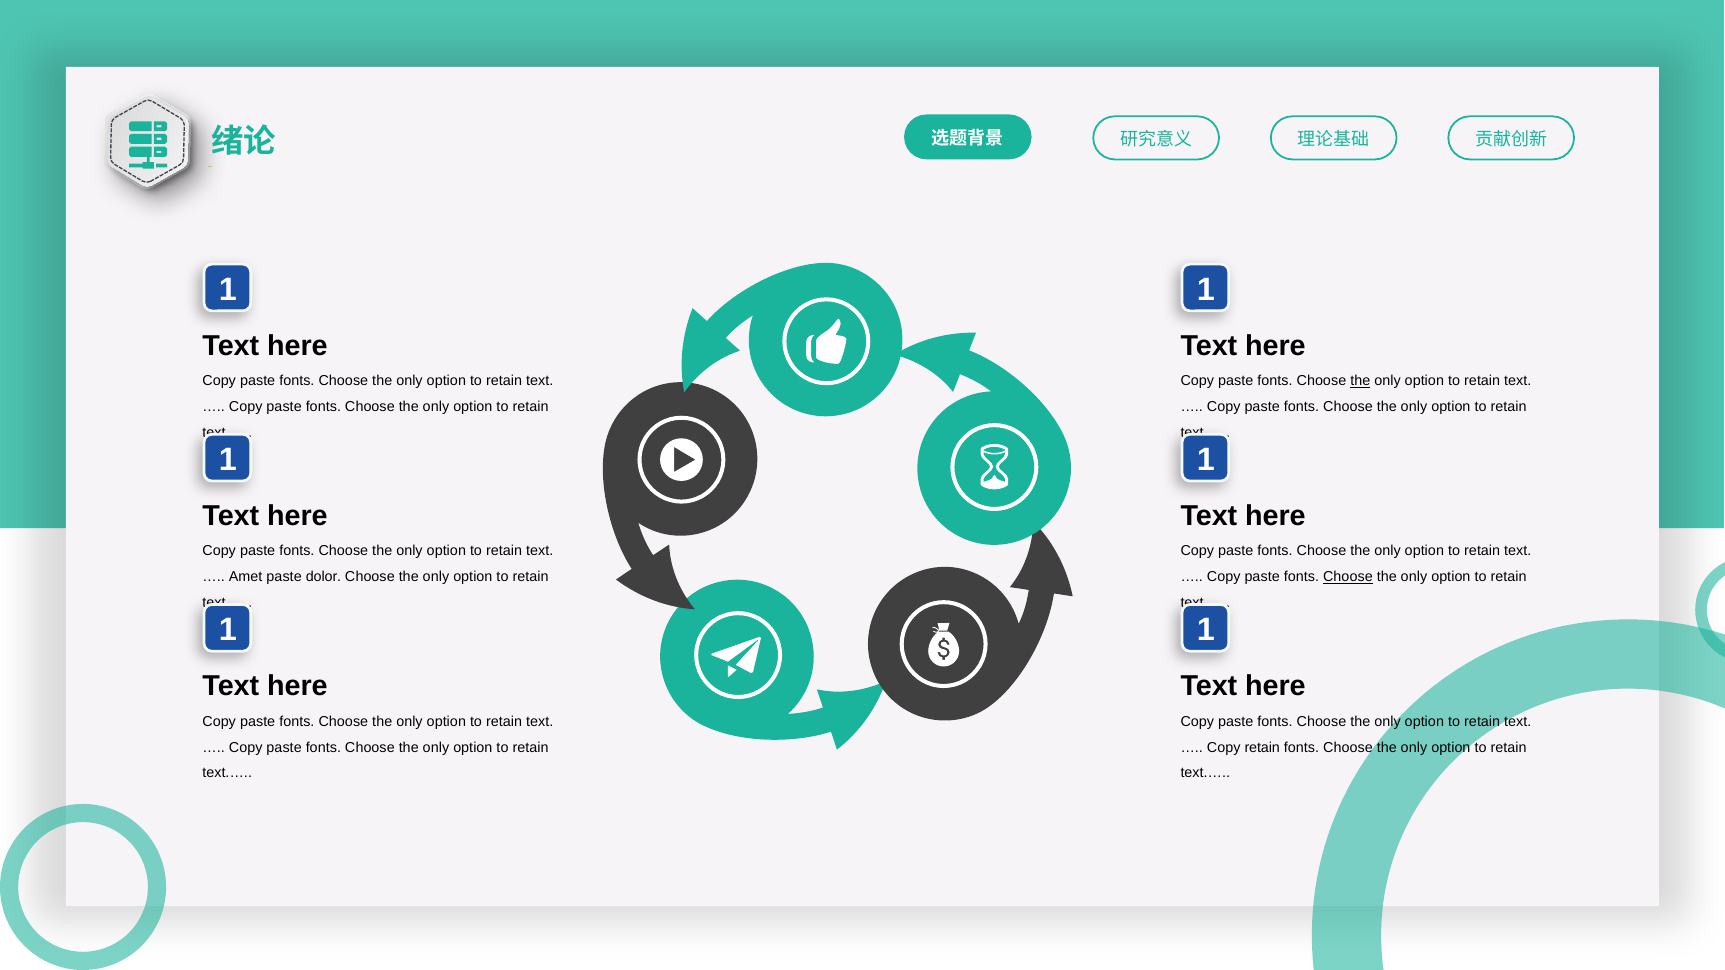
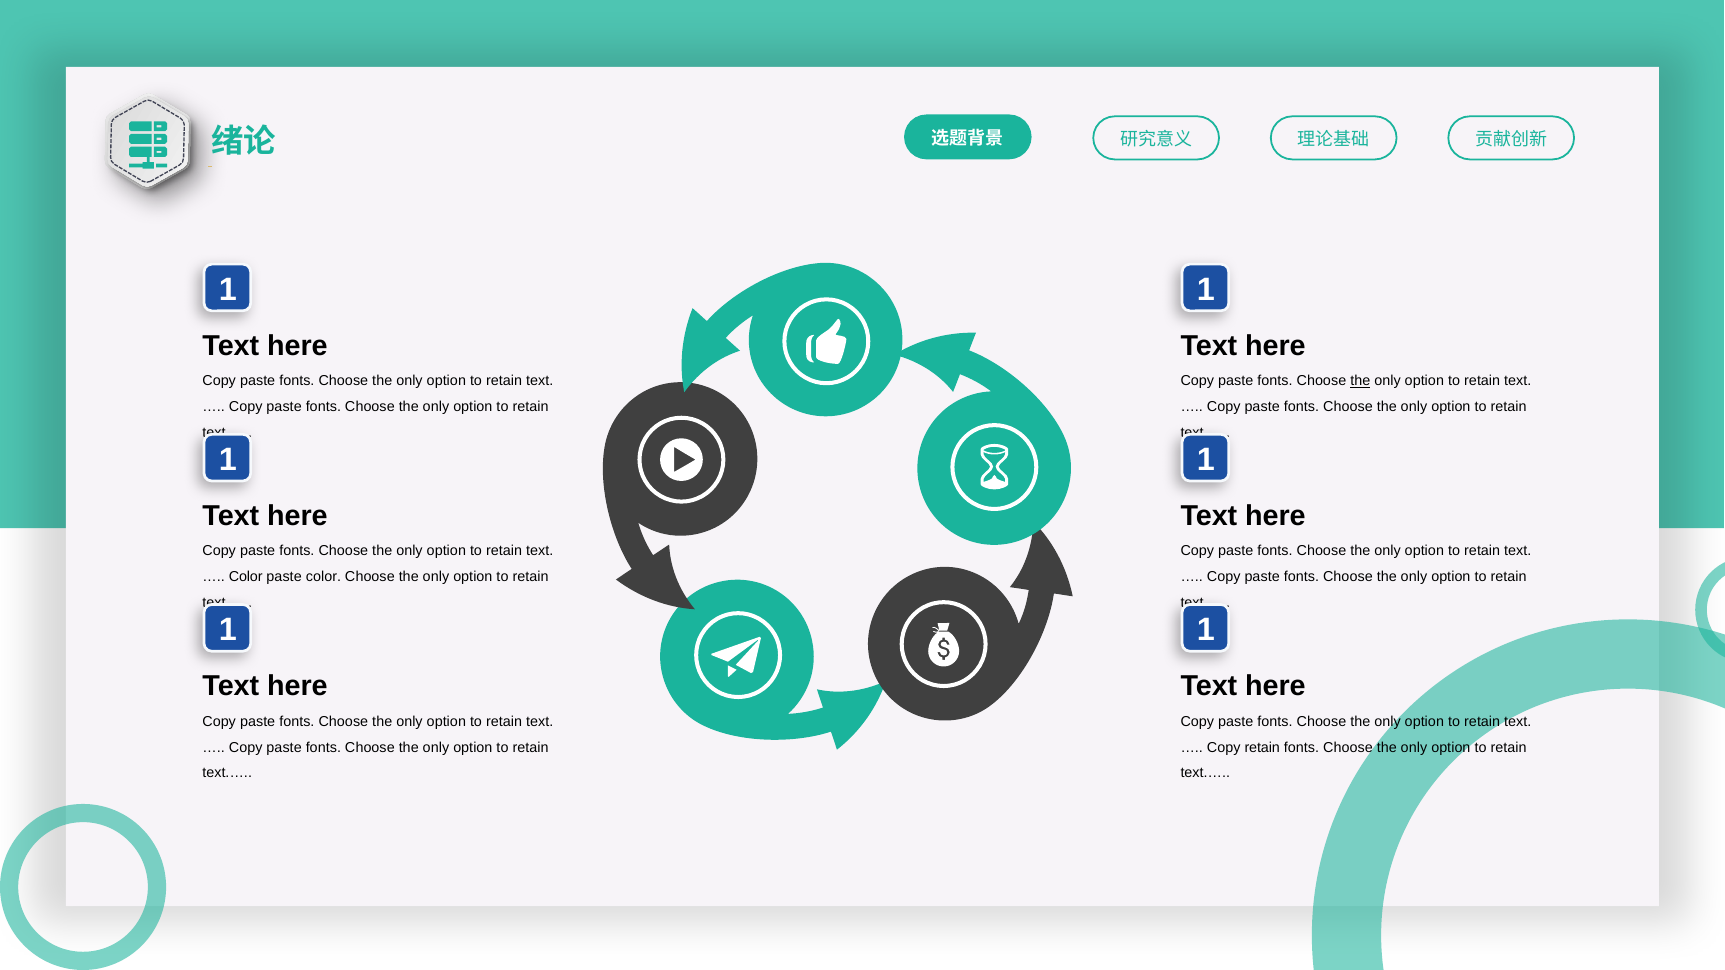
Amet at (246, 577): Amet -> Color
paste dolor: dolor -> color
Choose at (1348, 577) underline: present -> none
